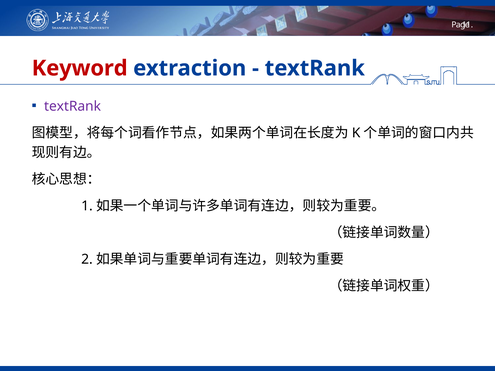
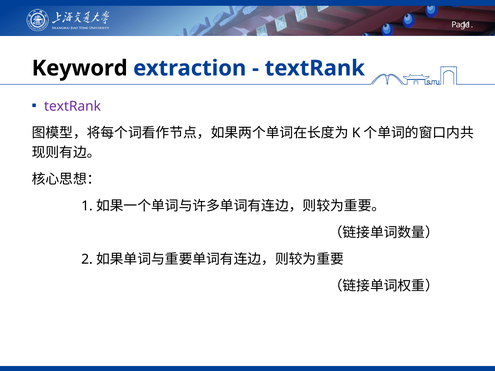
Keyword colour: red -> black
